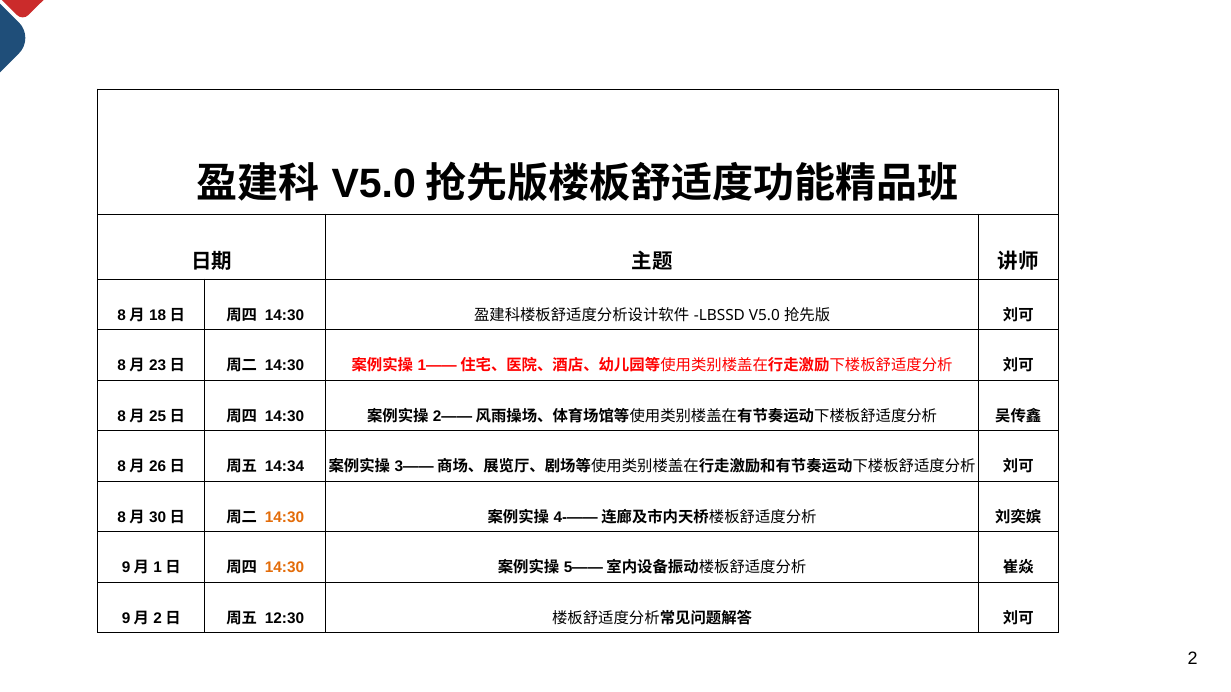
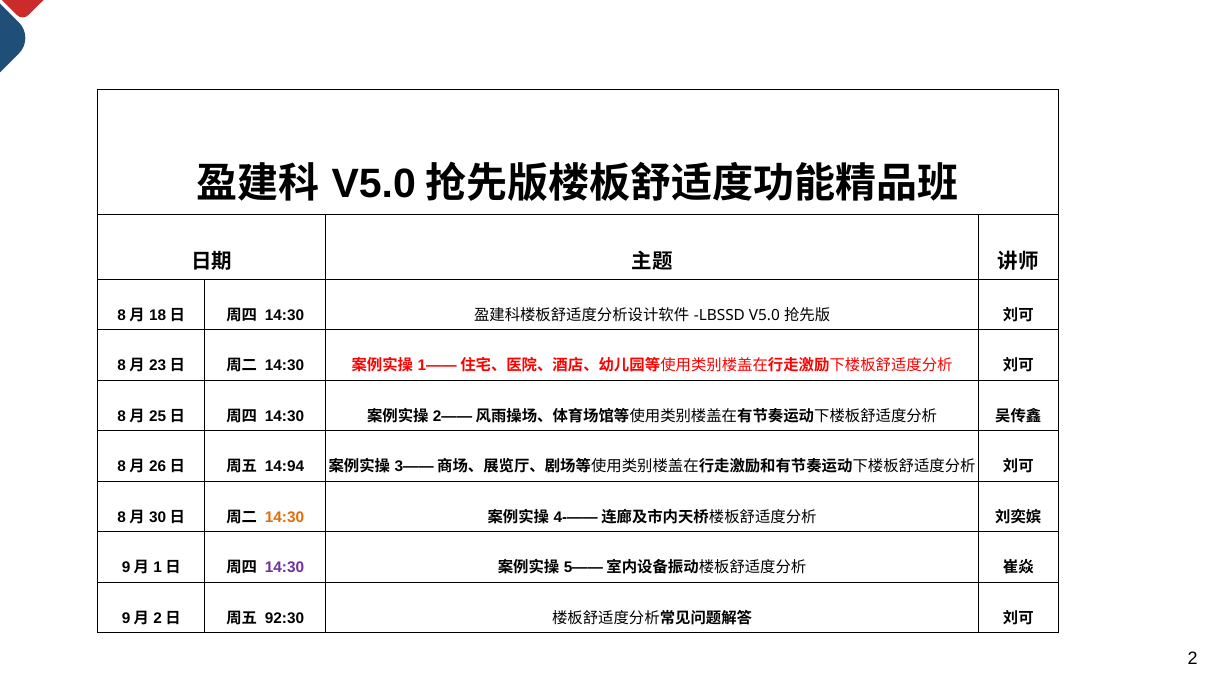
14:34: 14:34 -> 14:94
14:30 at (285, 568) colour: orange -> purple
12:30: 12:30 -> 92:30
